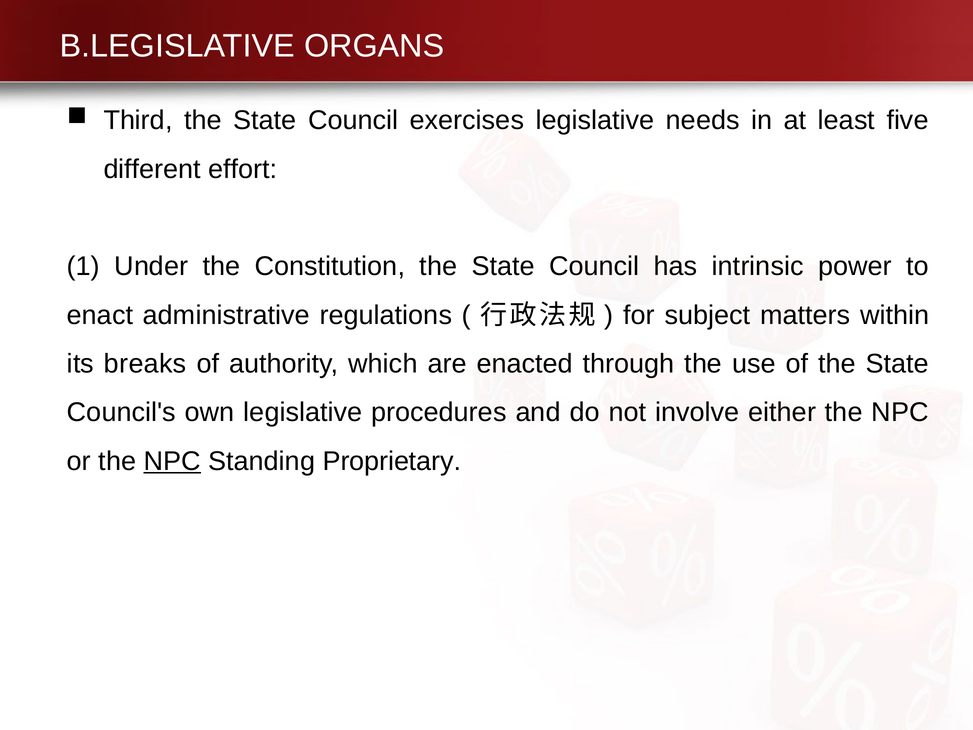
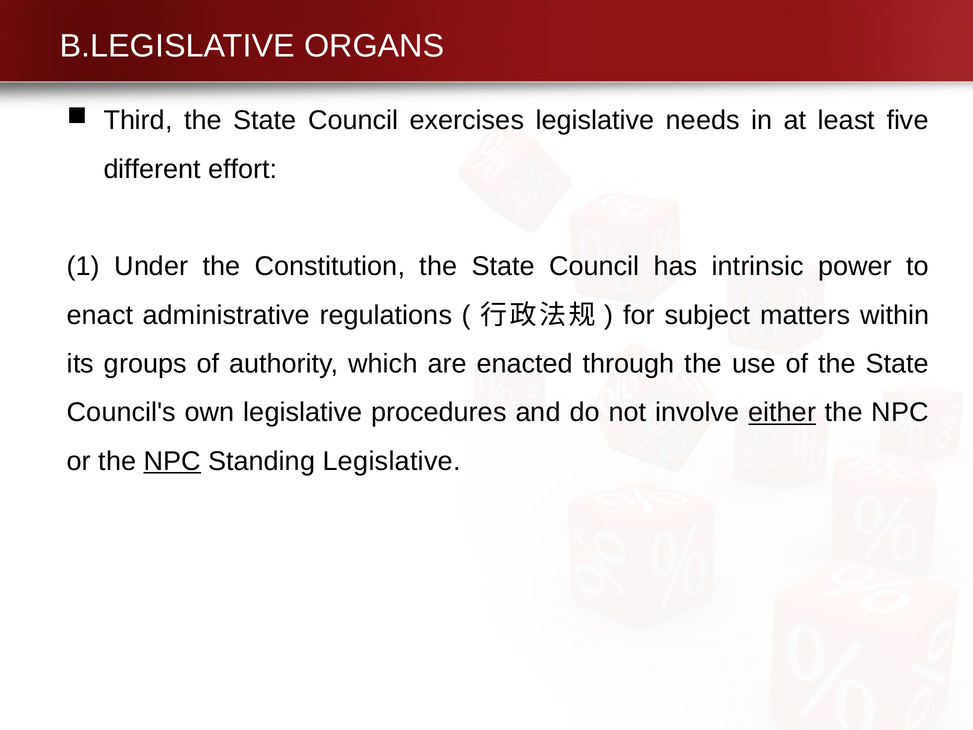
breaks: breaks -> groups
either underline: none -> present
Standing Proprietary: Proprietary -> Legislative
